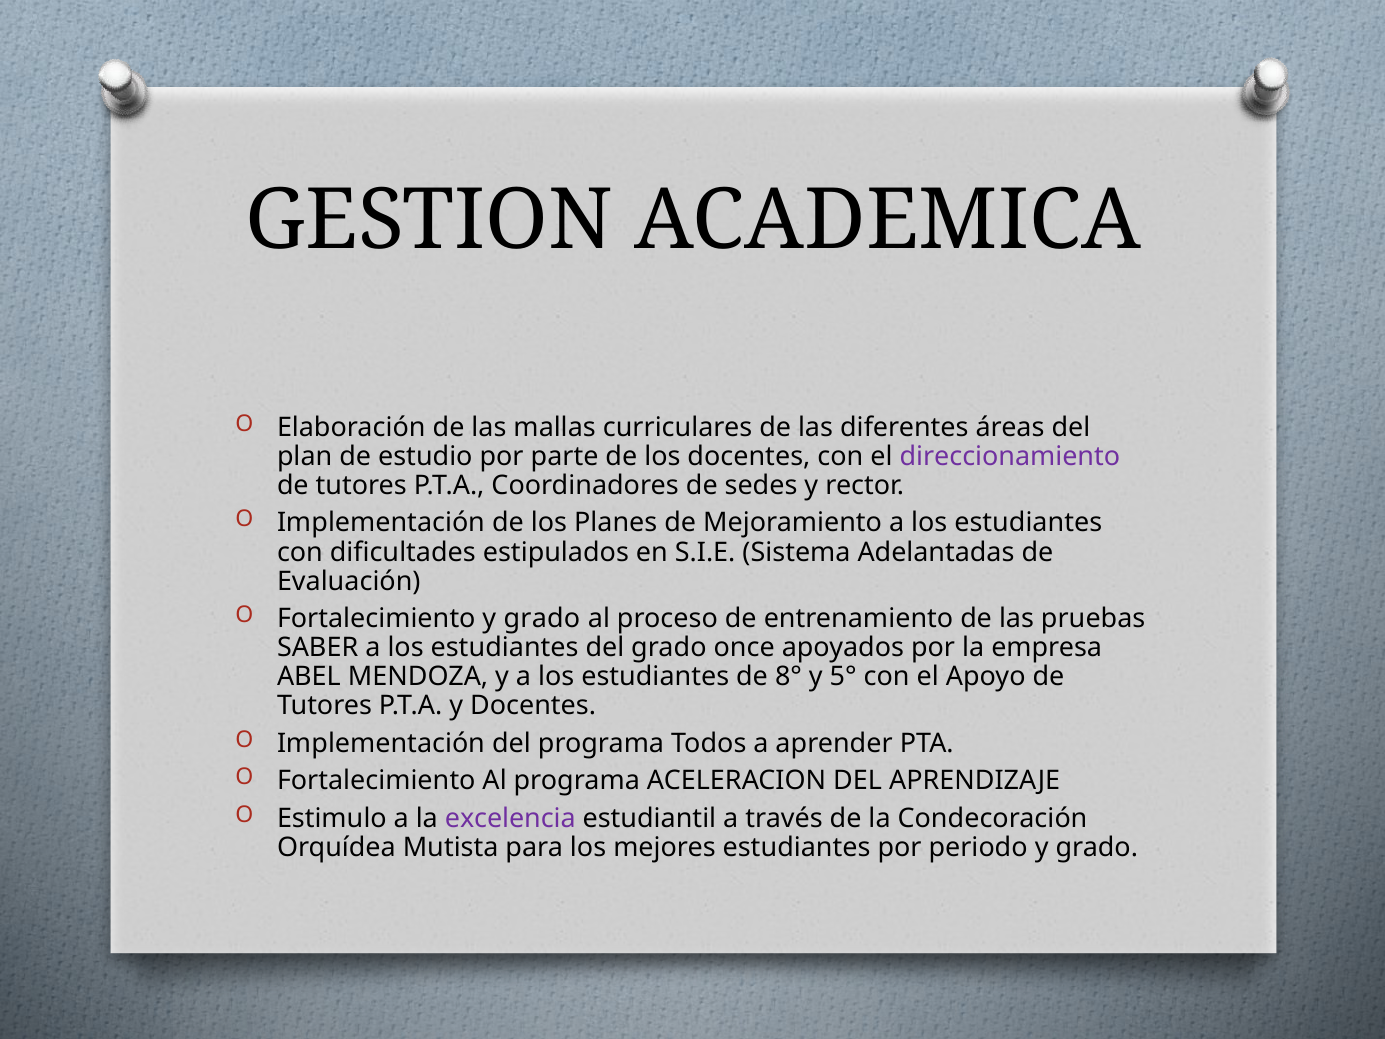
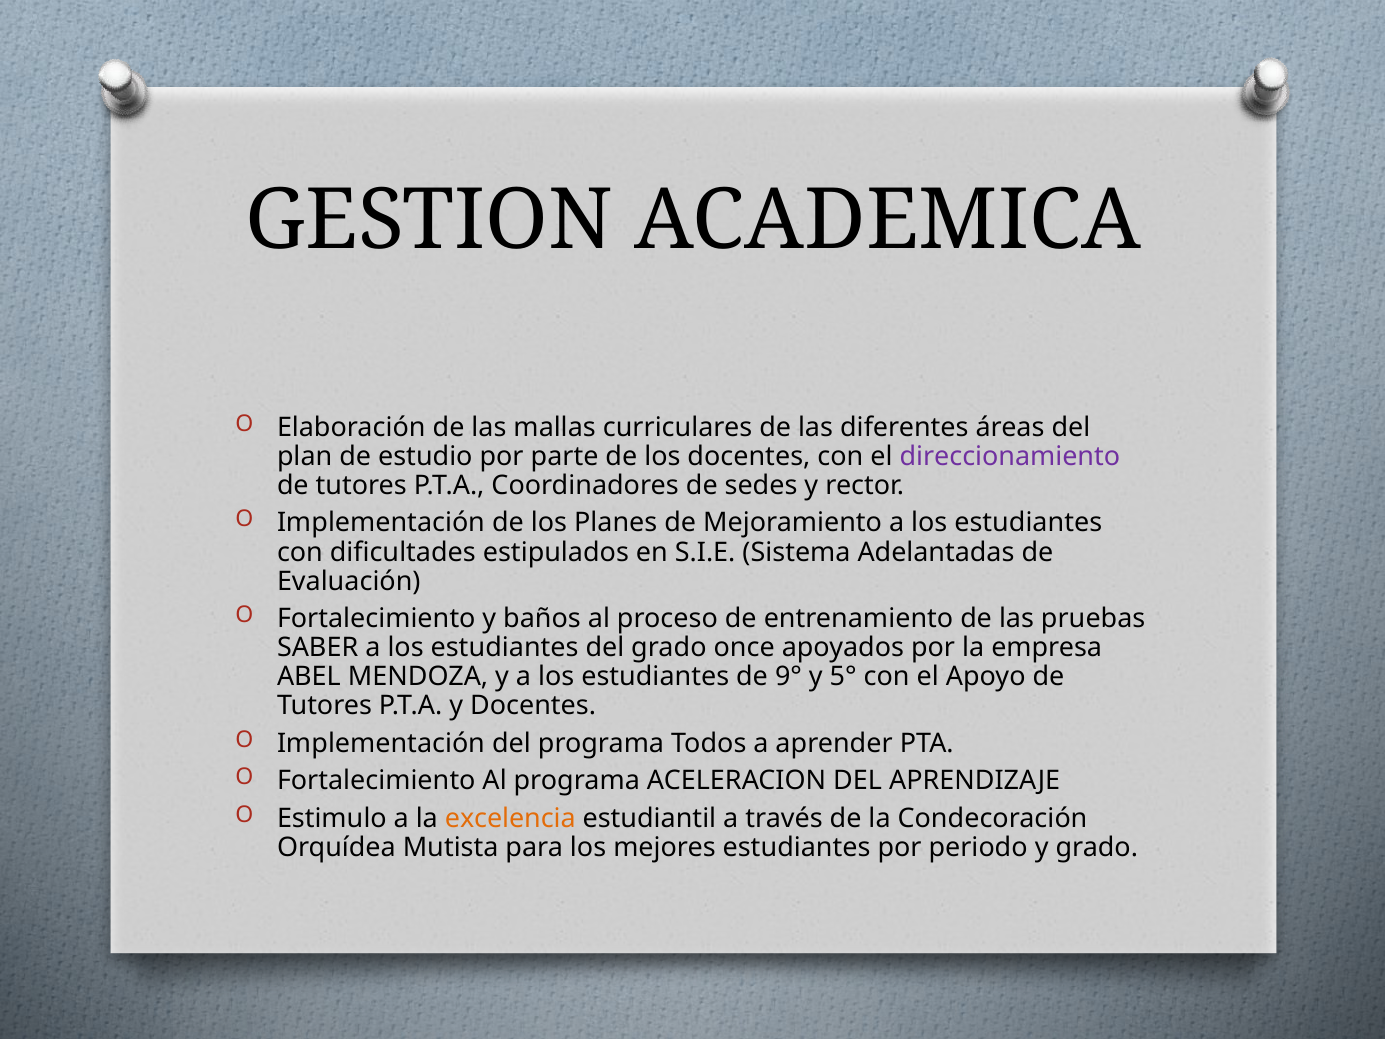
Fortalecimiento y grado: grado -> baños
8°: 8° -> 9°
excelencia colour: purple -> orange
